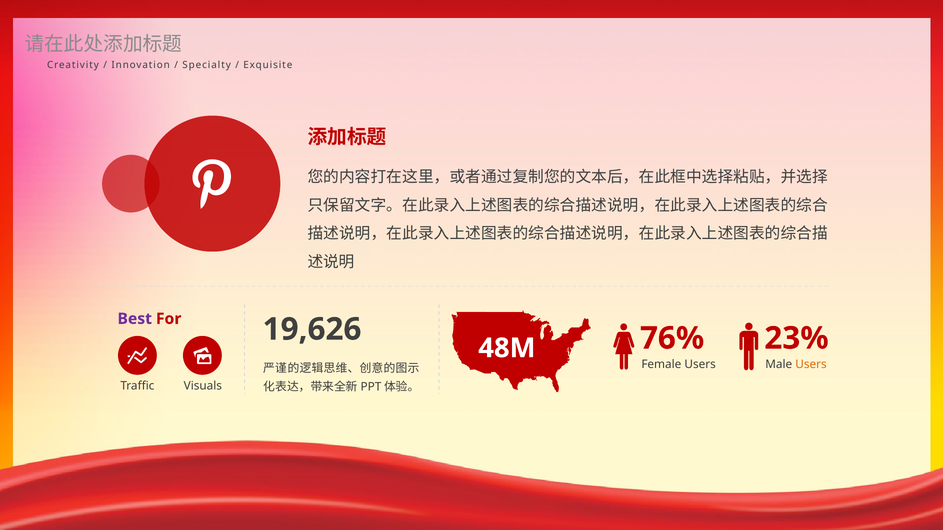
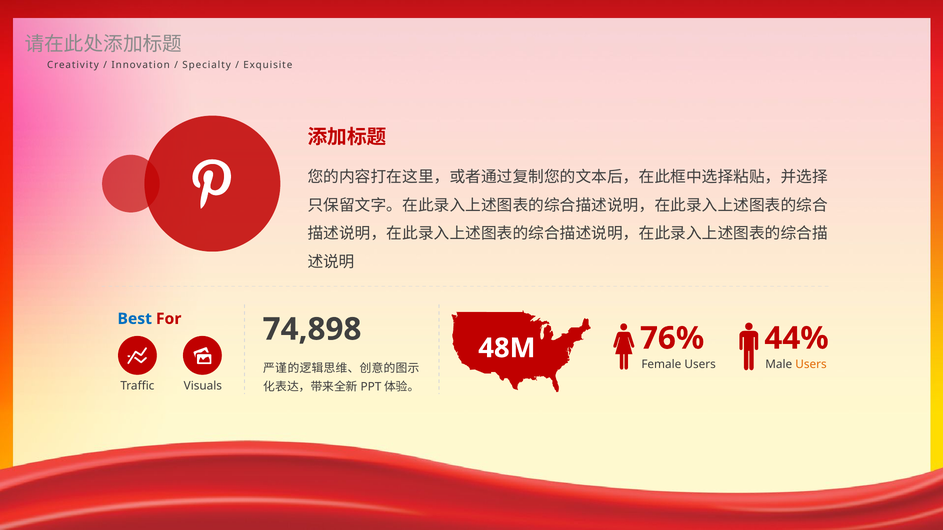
Best colour: purple -> blue
19,626: 19,626 -> 74,898
23%: 23% -> 44%
